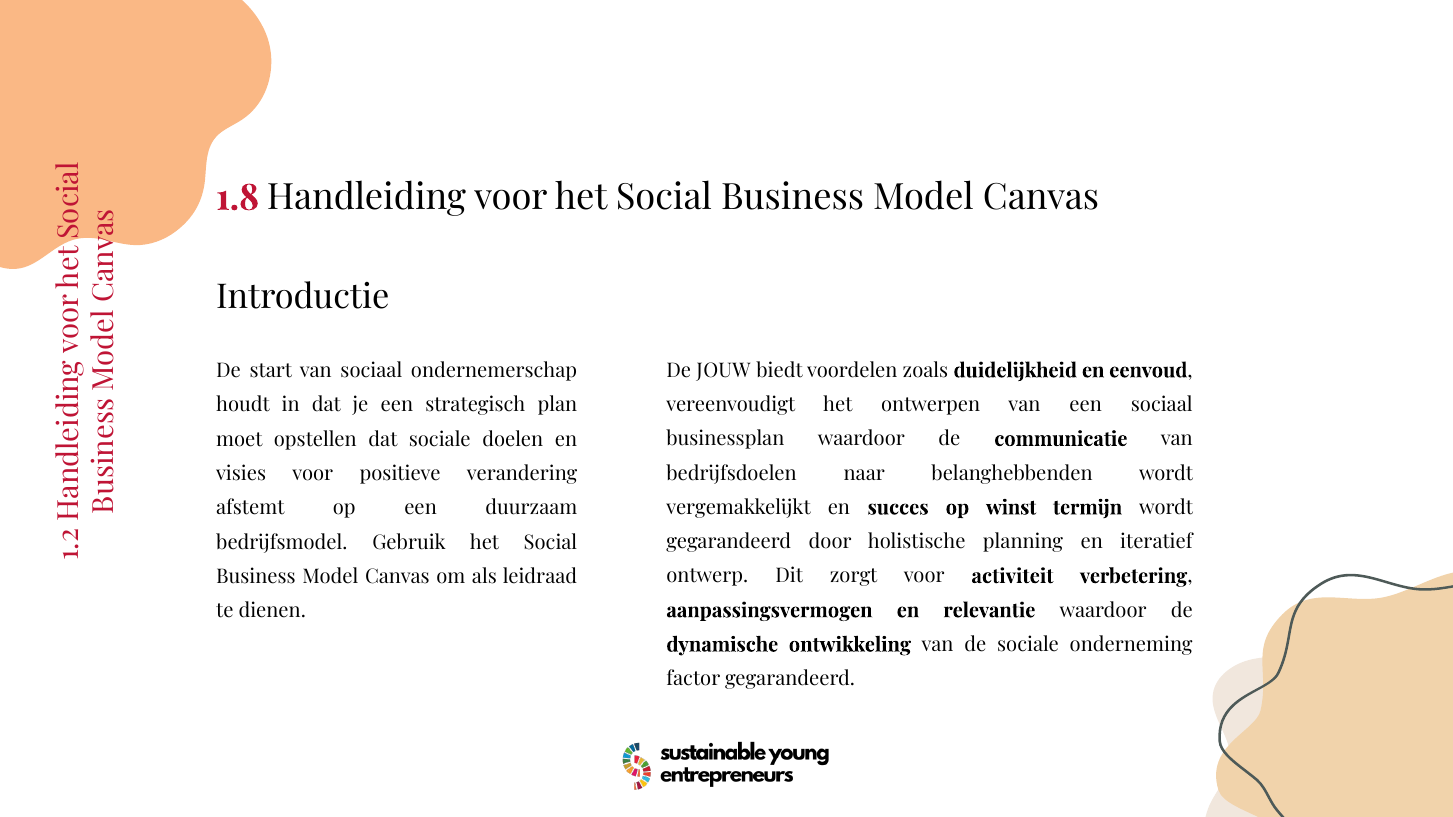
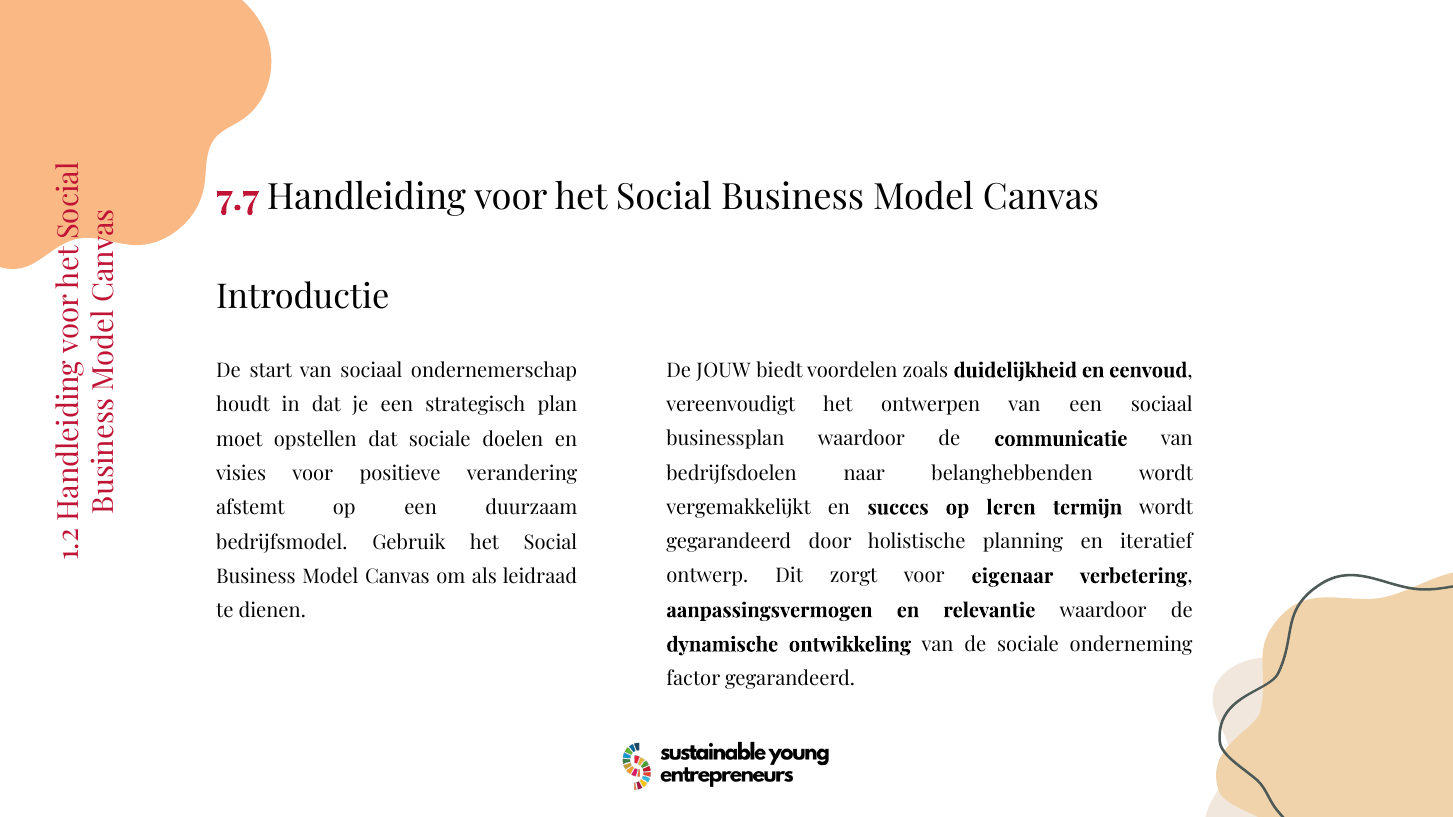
1.8: 1.8 -> 7.7
winst: winst -> leren
activiteit: activiteit -> eigenaar
